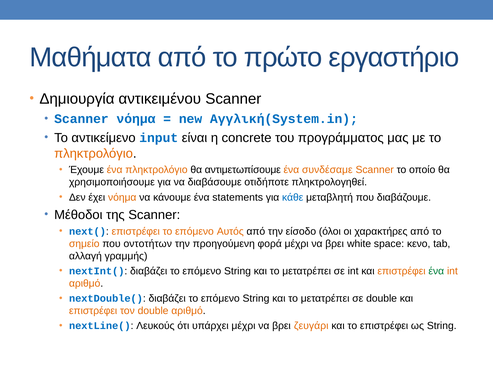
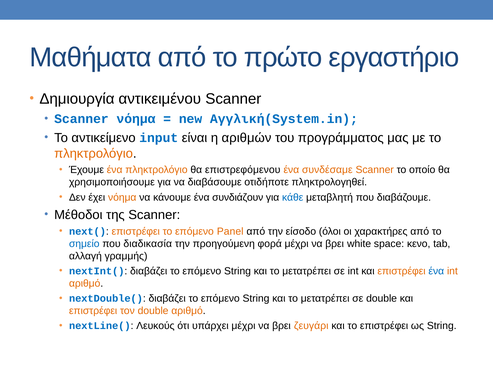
concrete: concrete -> αριθμών
αντιμετωπίσουμε: αντιμετωπίσουμε -> επιστρεφόμενου
statements: statements -> συνδιάζουν
Αυτός: Αυτός -> Panel
σημείο colour: orange -> blue
οντοτήτων: οντοτήτων -> διαδικασία
ένα at (436, 271) colour: green -> blue
